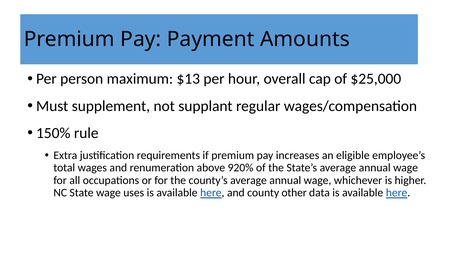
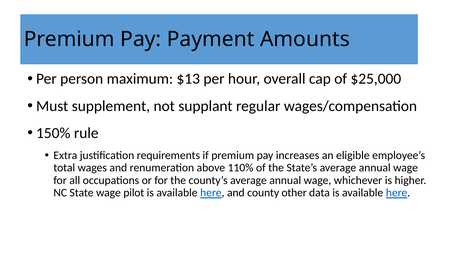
920%: 920% -> 110%
uses: uses -> pilot
